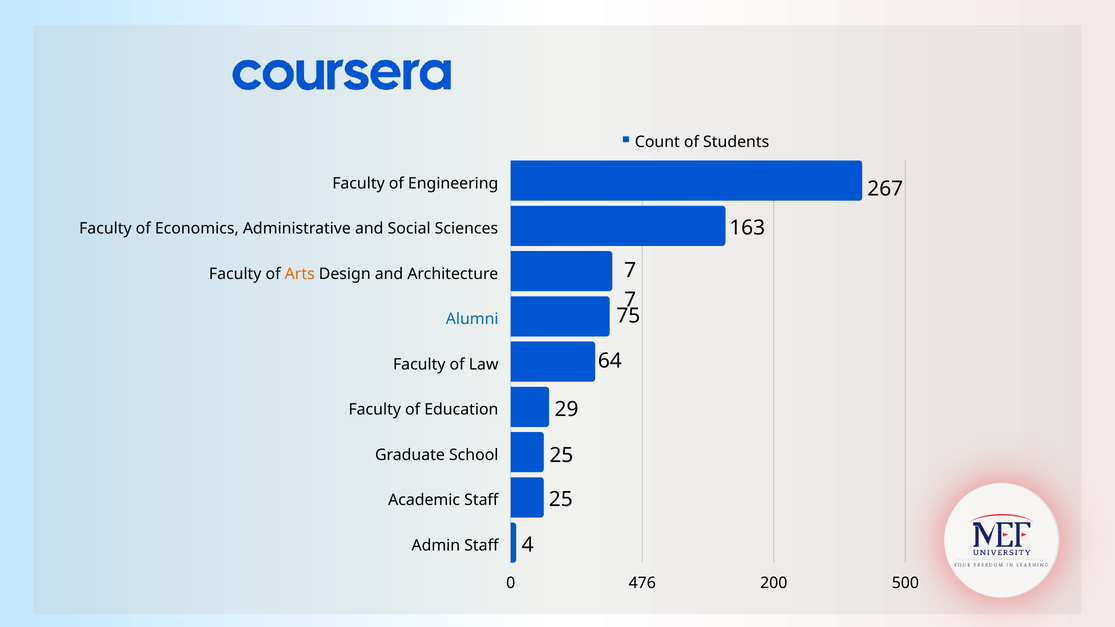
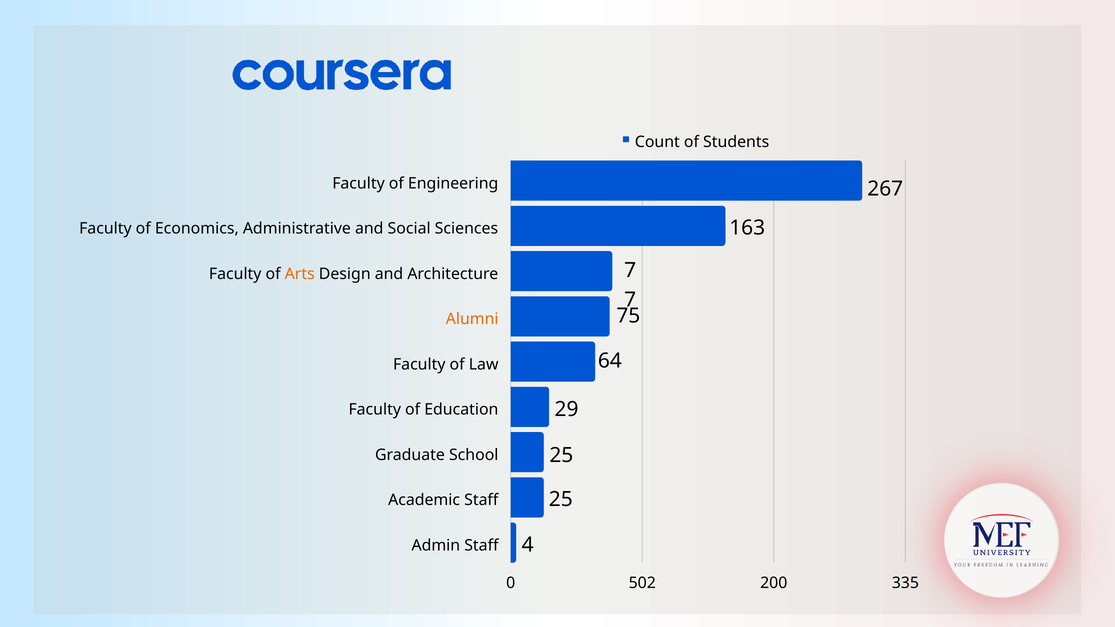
Alumni colour: blue -> orange
476: 476 -> 502
500: 500 -> 335
